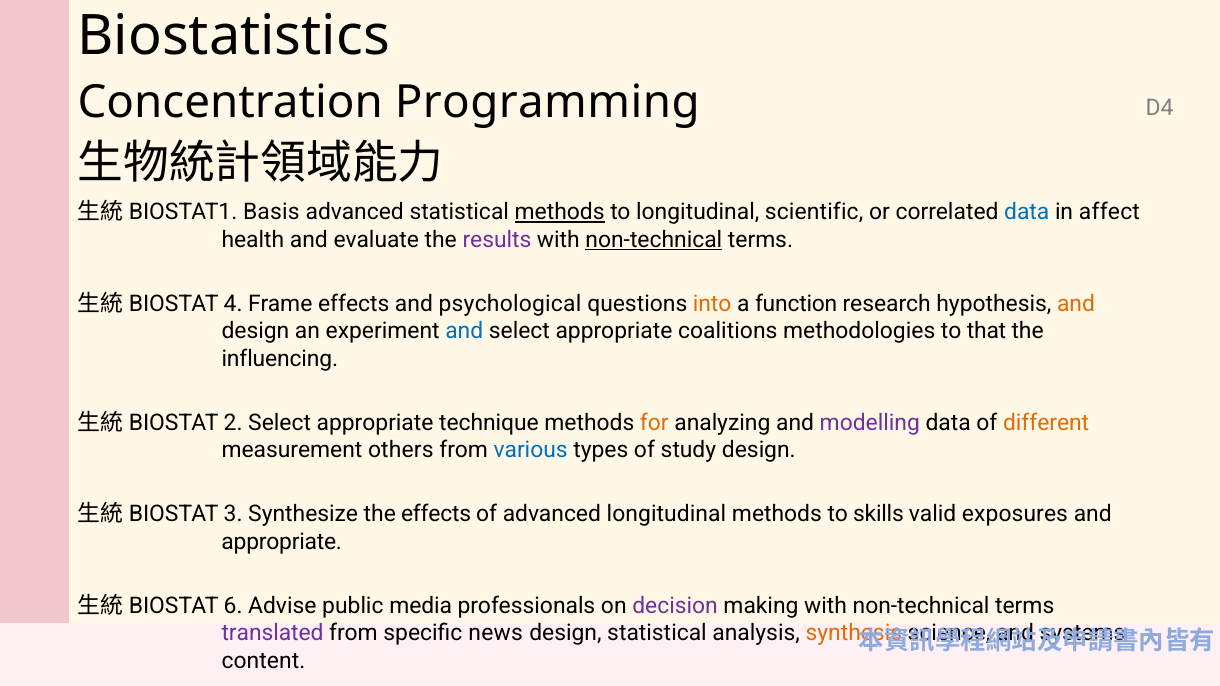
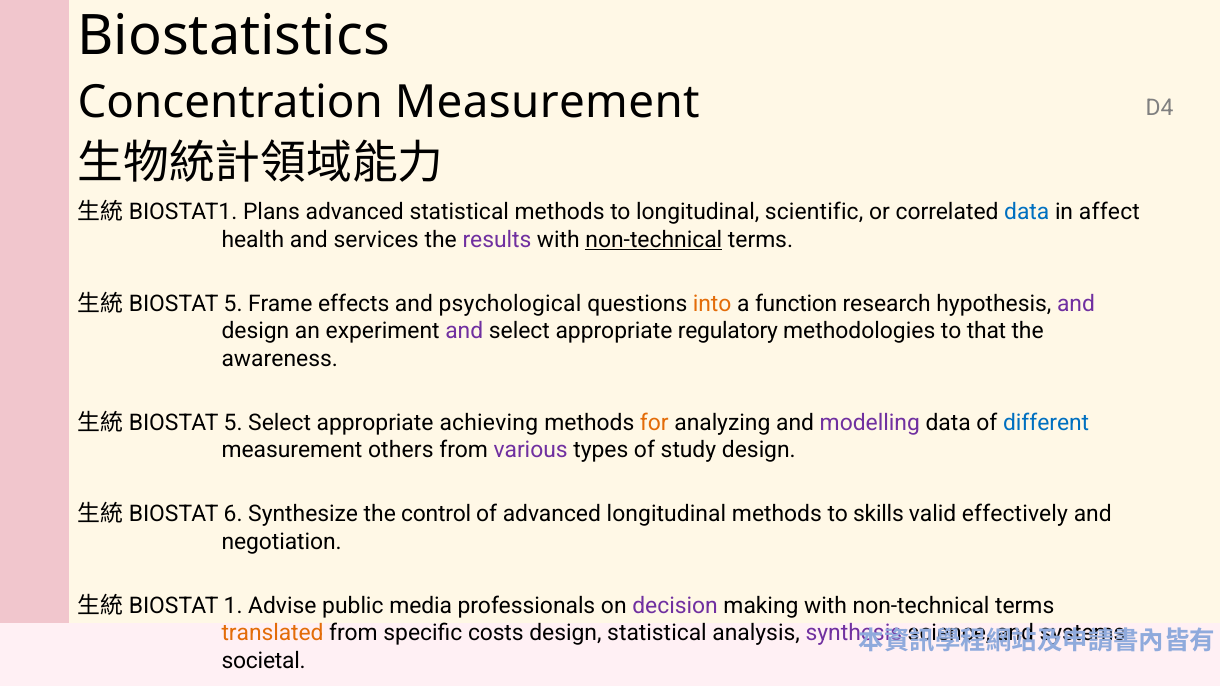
Concentration Programming: Programming -> Measurement
Basis: Basis -> Plans
methods at (560, 212) underline: present -> none
evaluate: evaluate -> services
4 at (233, 304): 4 -> 5
and at (1076, 304) colour: orange -> purple
and at (464, 331) colour: blue -> purple
coalitions: coalitions -> regulatory
influencing: influencing -> awareness
2 at (233, 423): 2 -> 5
technique: technique -> achieving
different colour: orange -> blue
various colour: blue -> purple
3: 3 -> 6
the effects: effects -> control
exposures: exposures -> effectively
appropriate at (282, 542): appropriate -> negotiation
6: 6 -> 1
translated colour: purple -> orange
news: news -> costs
synthesis colour: orange -> purple
content: content -> societal
